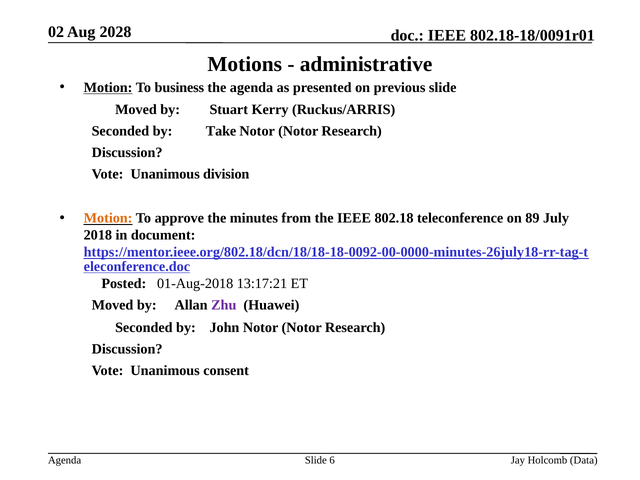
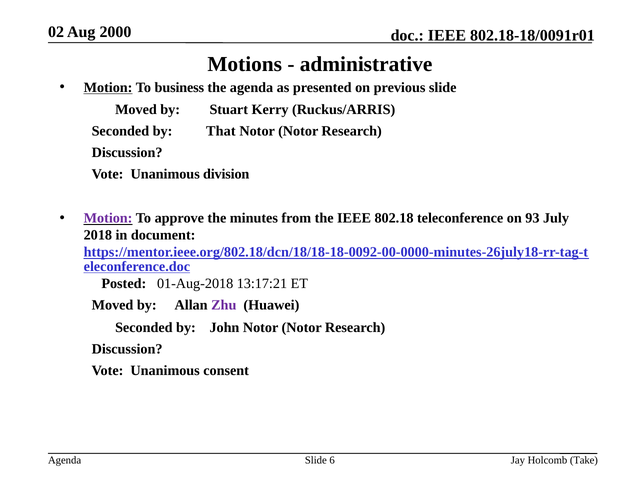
2028: 2028 -> 2000
Take: Take -> That
Motion at (108, 218) colour: orange -> purple
89: 89 -> 93
Data: Data -> Take
